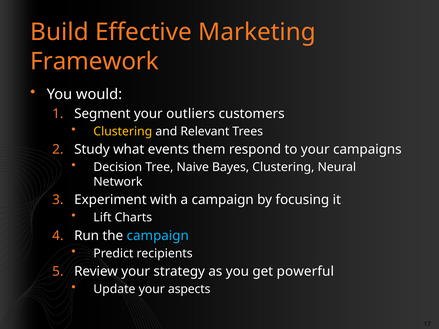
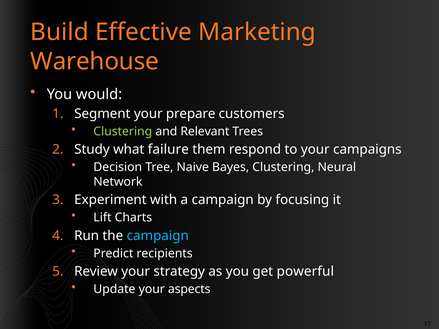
Framework: Framework -> Warehouse
outliers: outliers -> prepare
Clustering at (123, 131) colour: yellow -> light green
events: events -> failure
